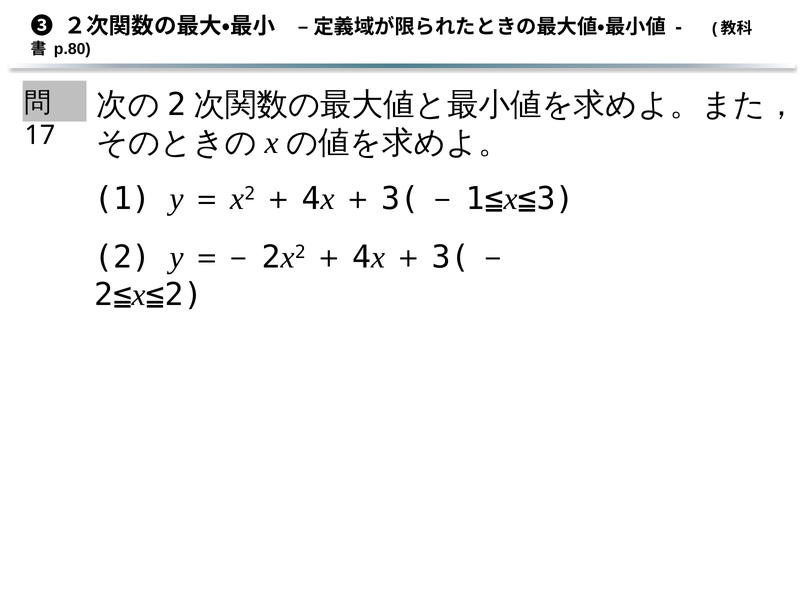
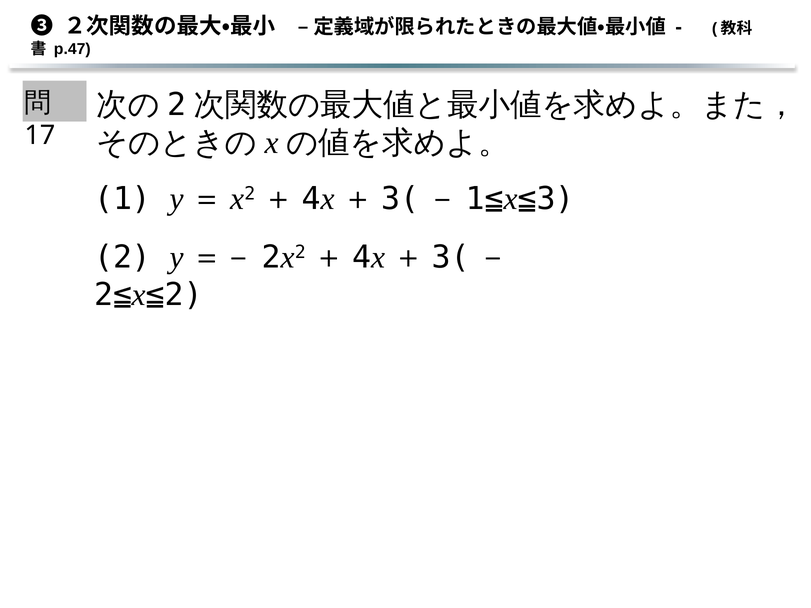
p.80: p.80 -> p.47
